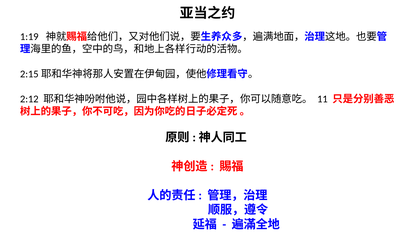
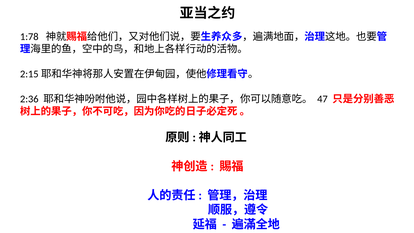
1:19: 1:19 -> 1:78
2:12: 2:12 -> 2:36
11: 11 -> 47
